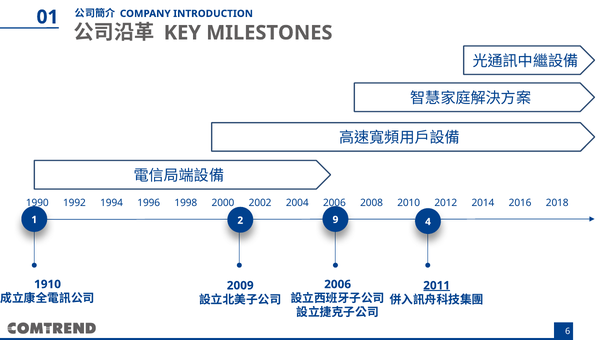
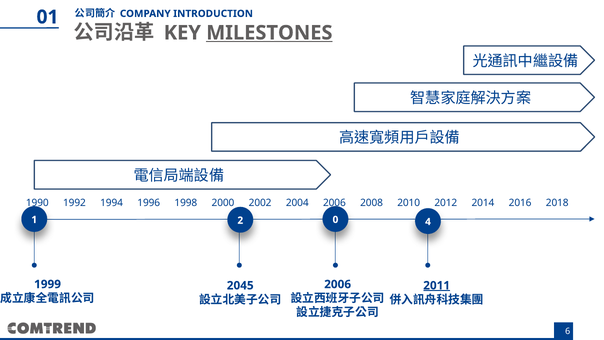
MILESTONES underline: none -> present
9: 9 -> 0
1910: 1910 -> 1999
2009: 2009 -> 2045
